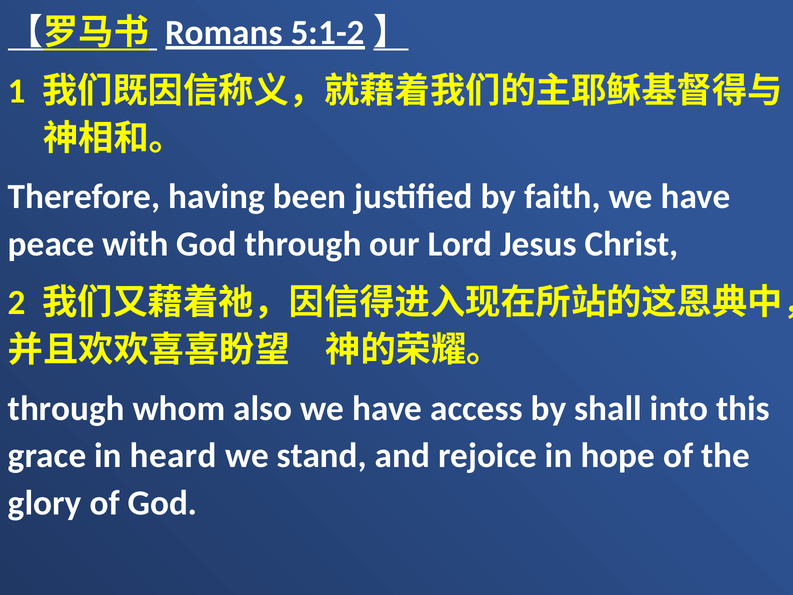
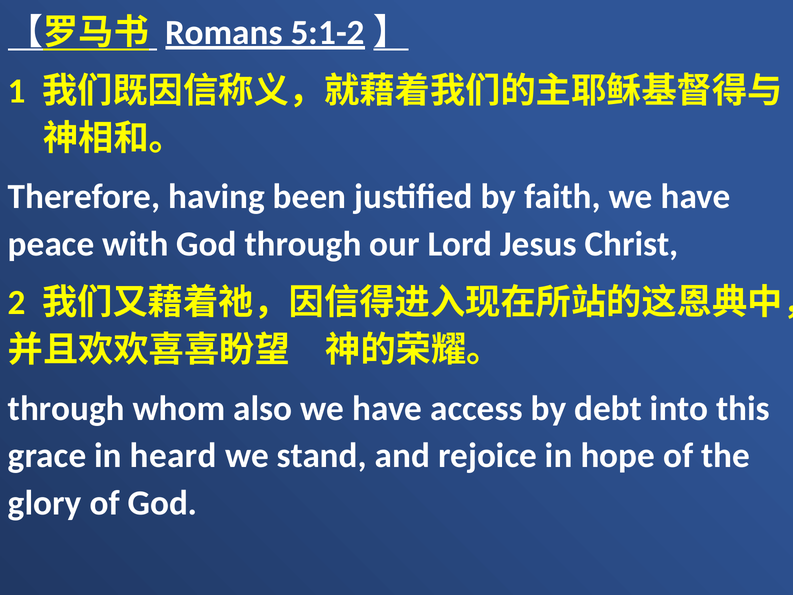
shall: shall -> debt
